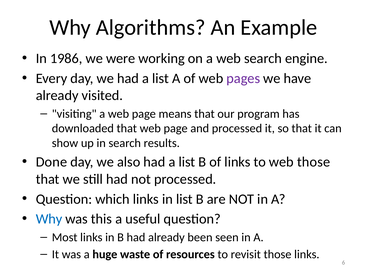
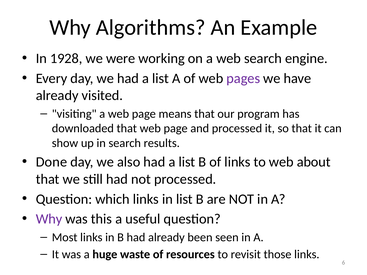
1986: 1986 -> 1928
web those: those -> about
Why at (49, 219) colour: blue -> purple
